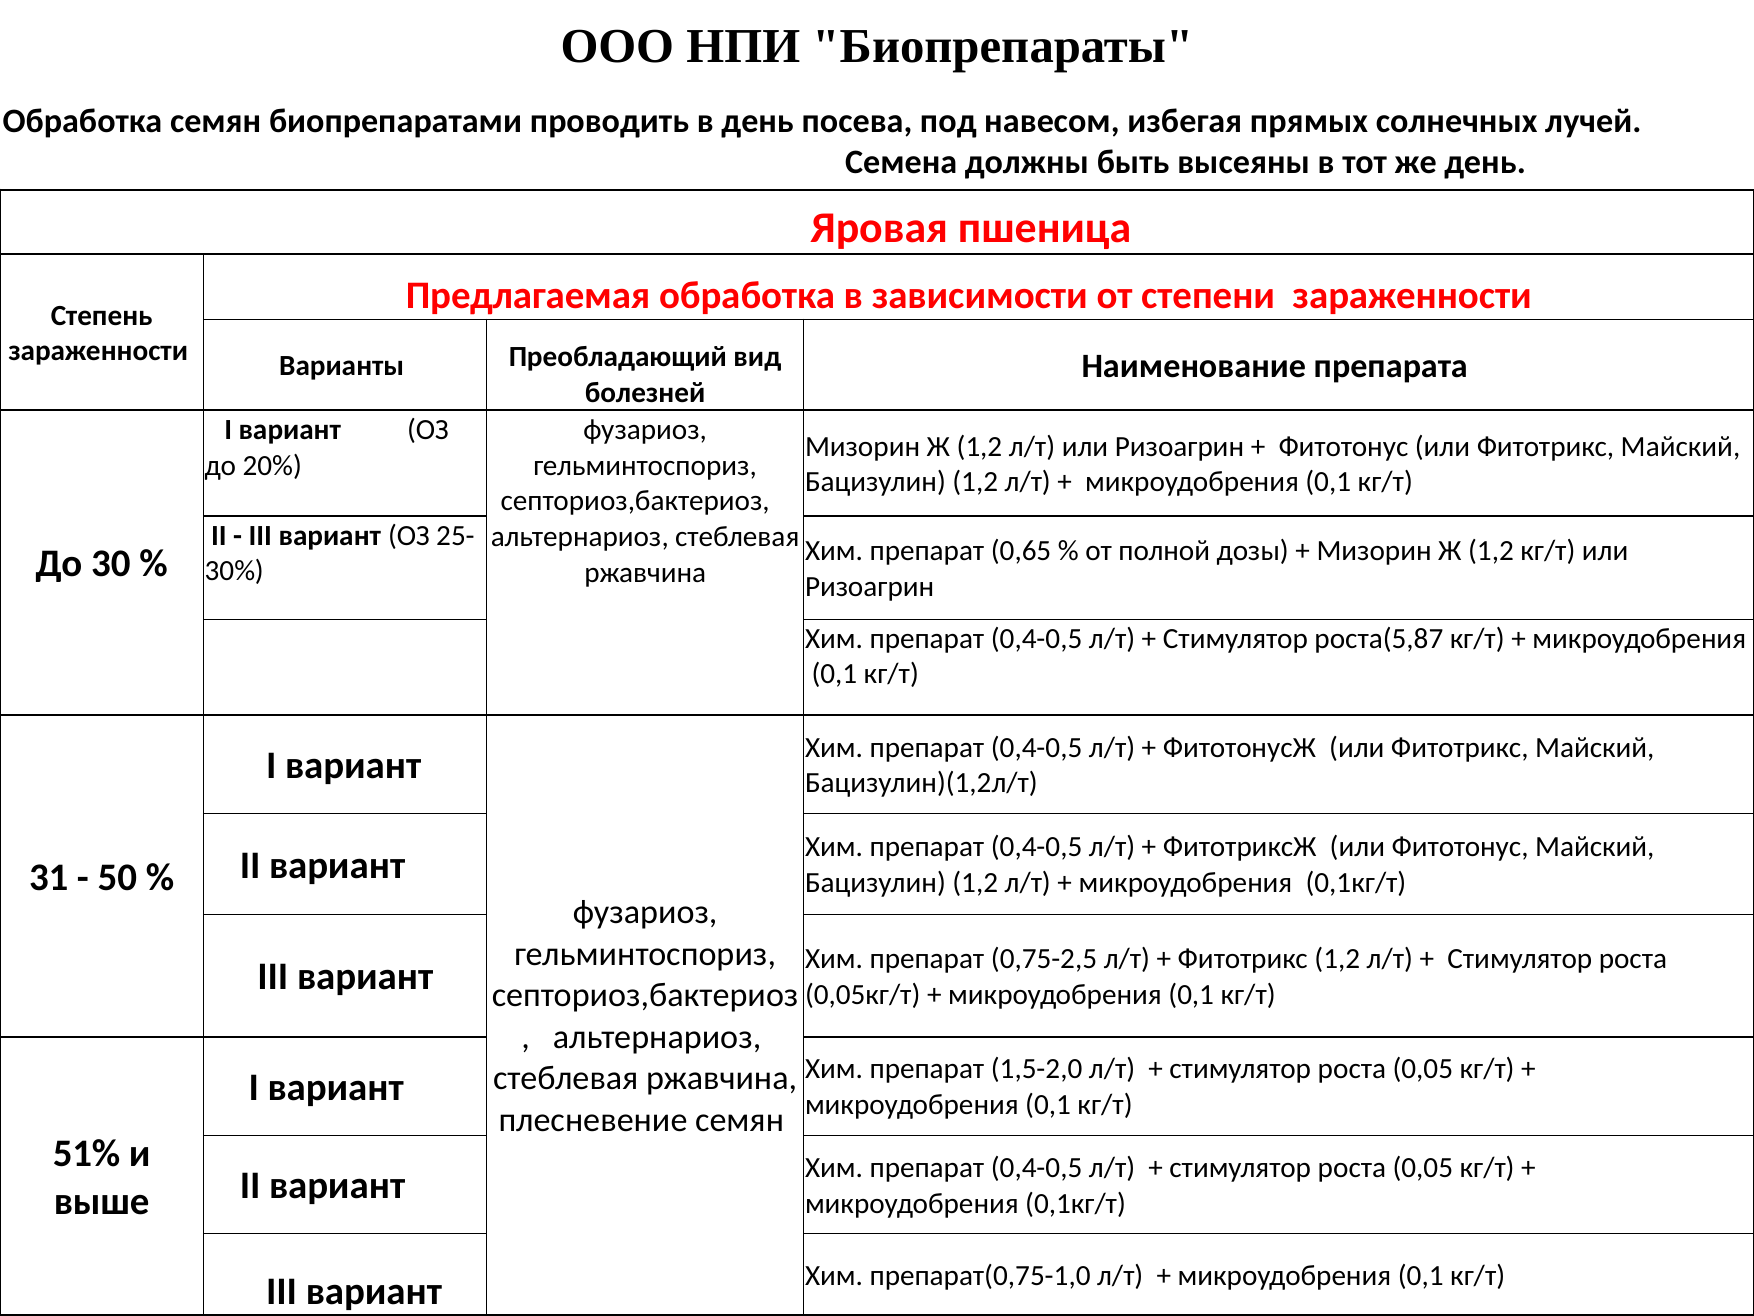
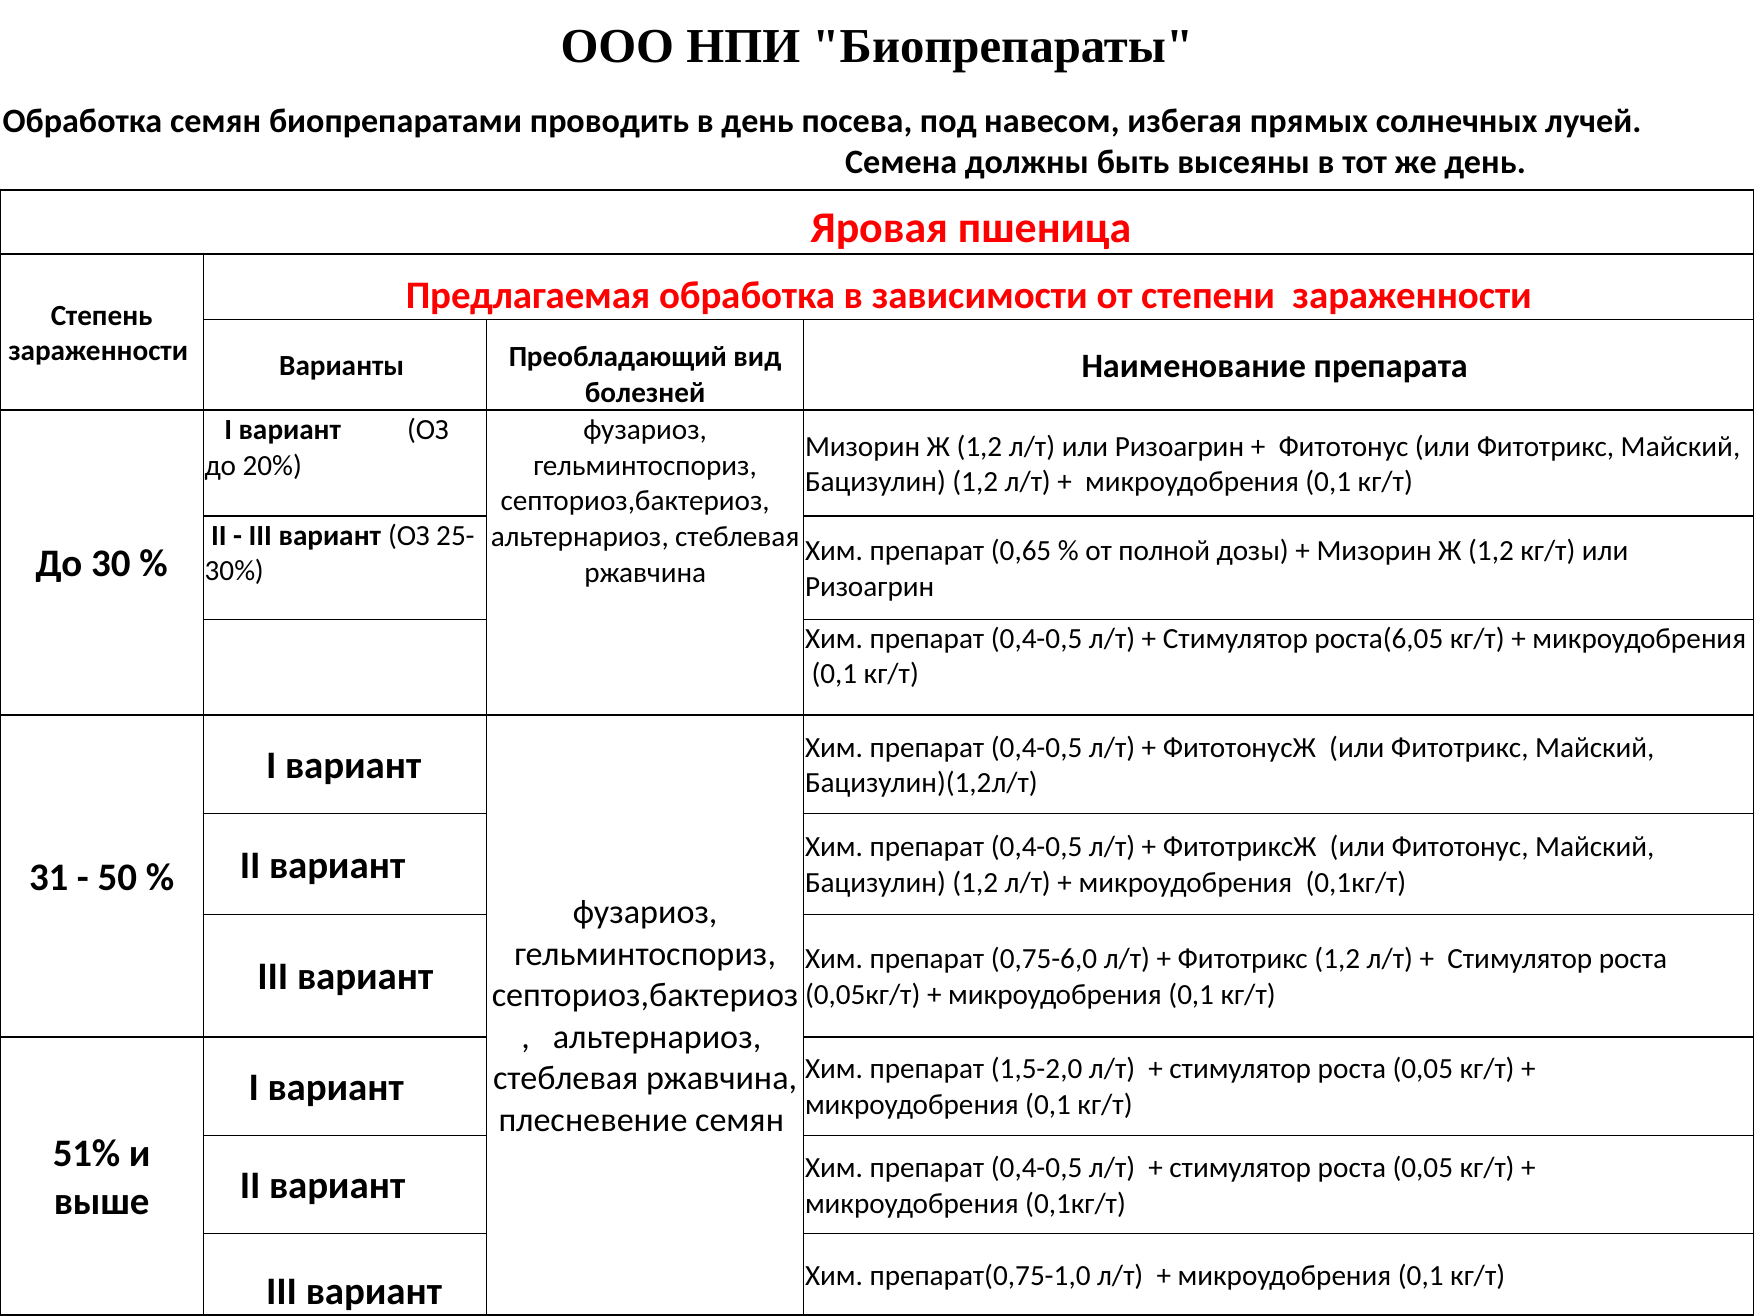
роста(5,87: роста(5,87 -> роста(6,05
0,75-2,5: 0,75-2,5 -> 0,75-6,0
